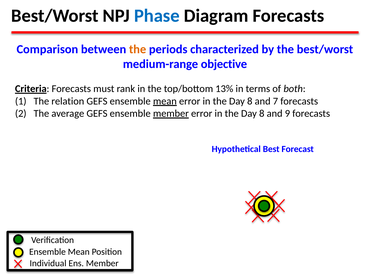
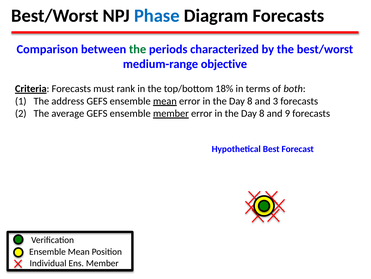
the at (138, 49) colour: orange -> green
13%: 13% -> 18%
relation: relation -> address
7: 7 -> 3
